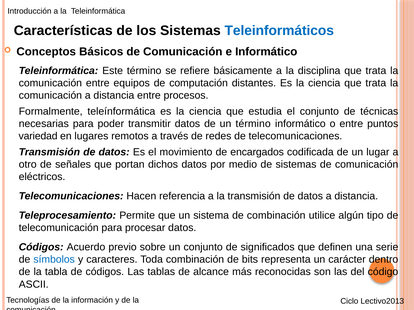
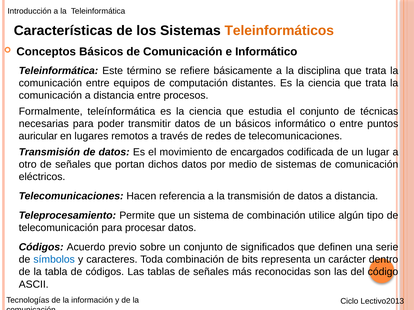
Teleinformáticos colour: blue -> orange
un término: término -> básicos
variedad: variedad -> auricular
tablas de alcance: alcance -> señales
